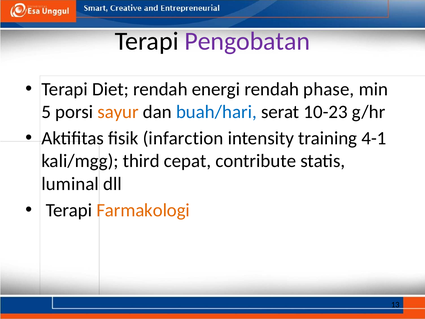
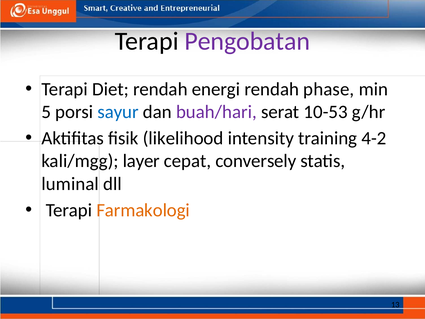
sayur colour: orange -> blue
buah/hari colour: blue -> purple
10-23: 10-23 -> 10-53
infarction: infarction -> likelihood
4-1: 4-1 -> 4-2
third: third -> layer
contribute: contribute -> conversely
